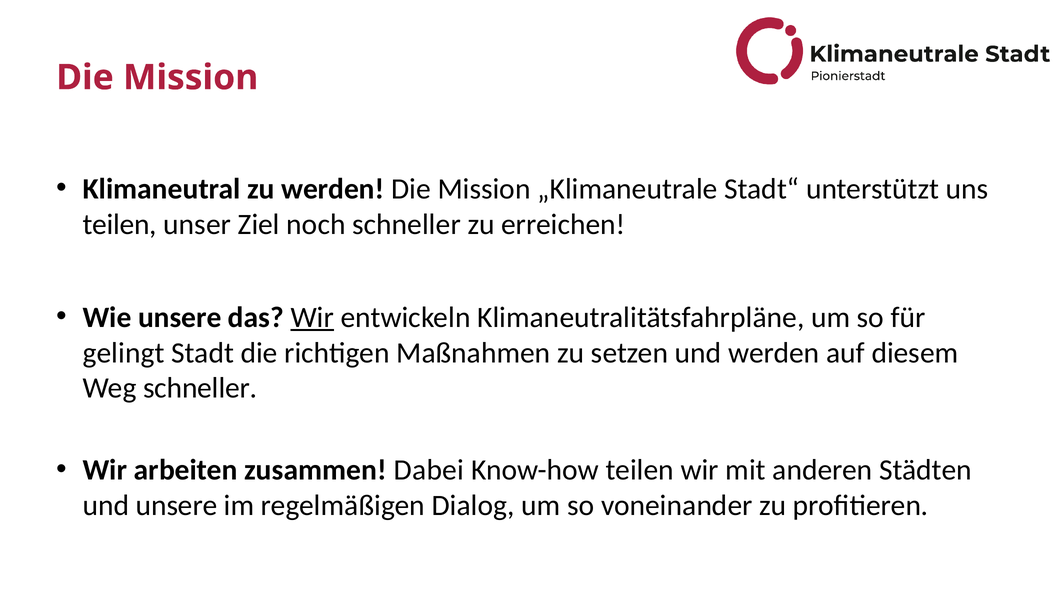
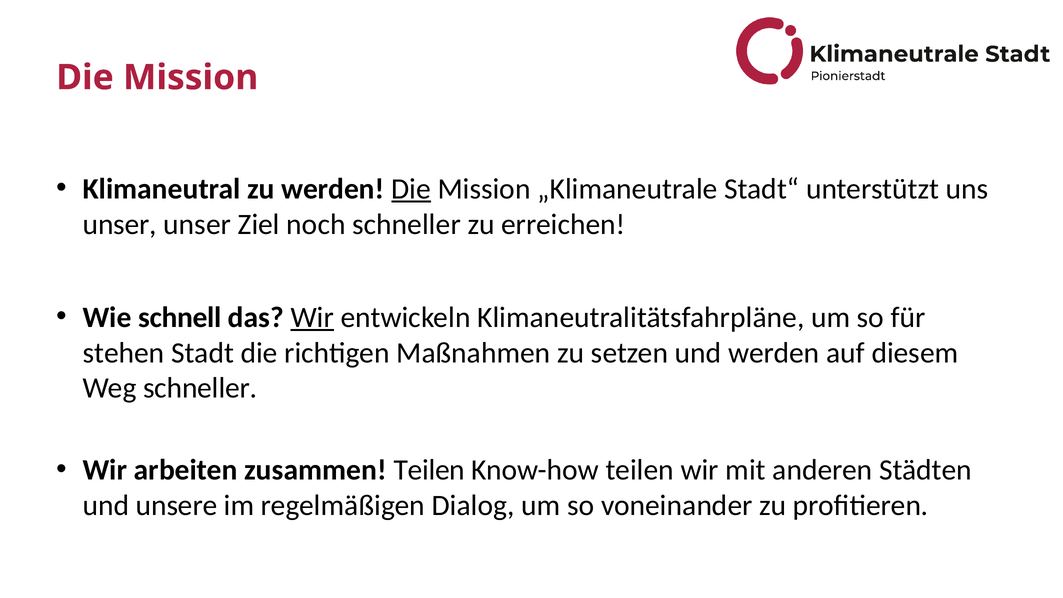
Die at (411, 189) underline: none -> present
teilen at (120, 224): teilen -> unser
Wie unsere: unsere -> schnell
gelingt: gelingt -> stehen
zusammen Dabei: Dabei -> Teilen
